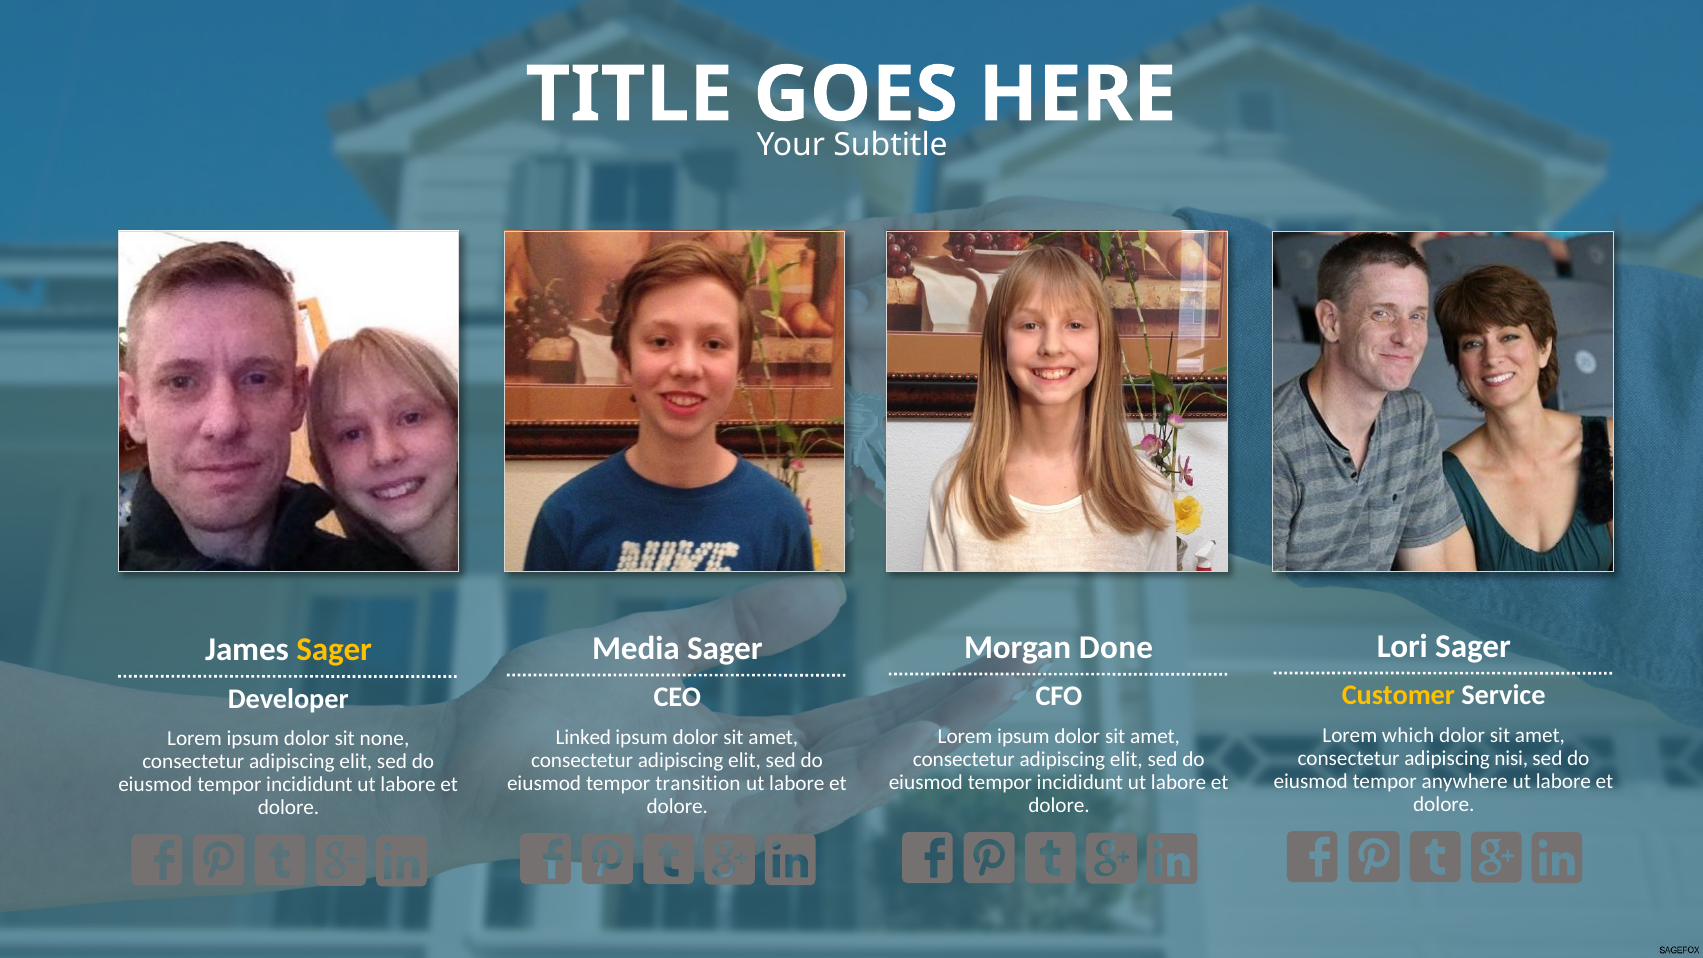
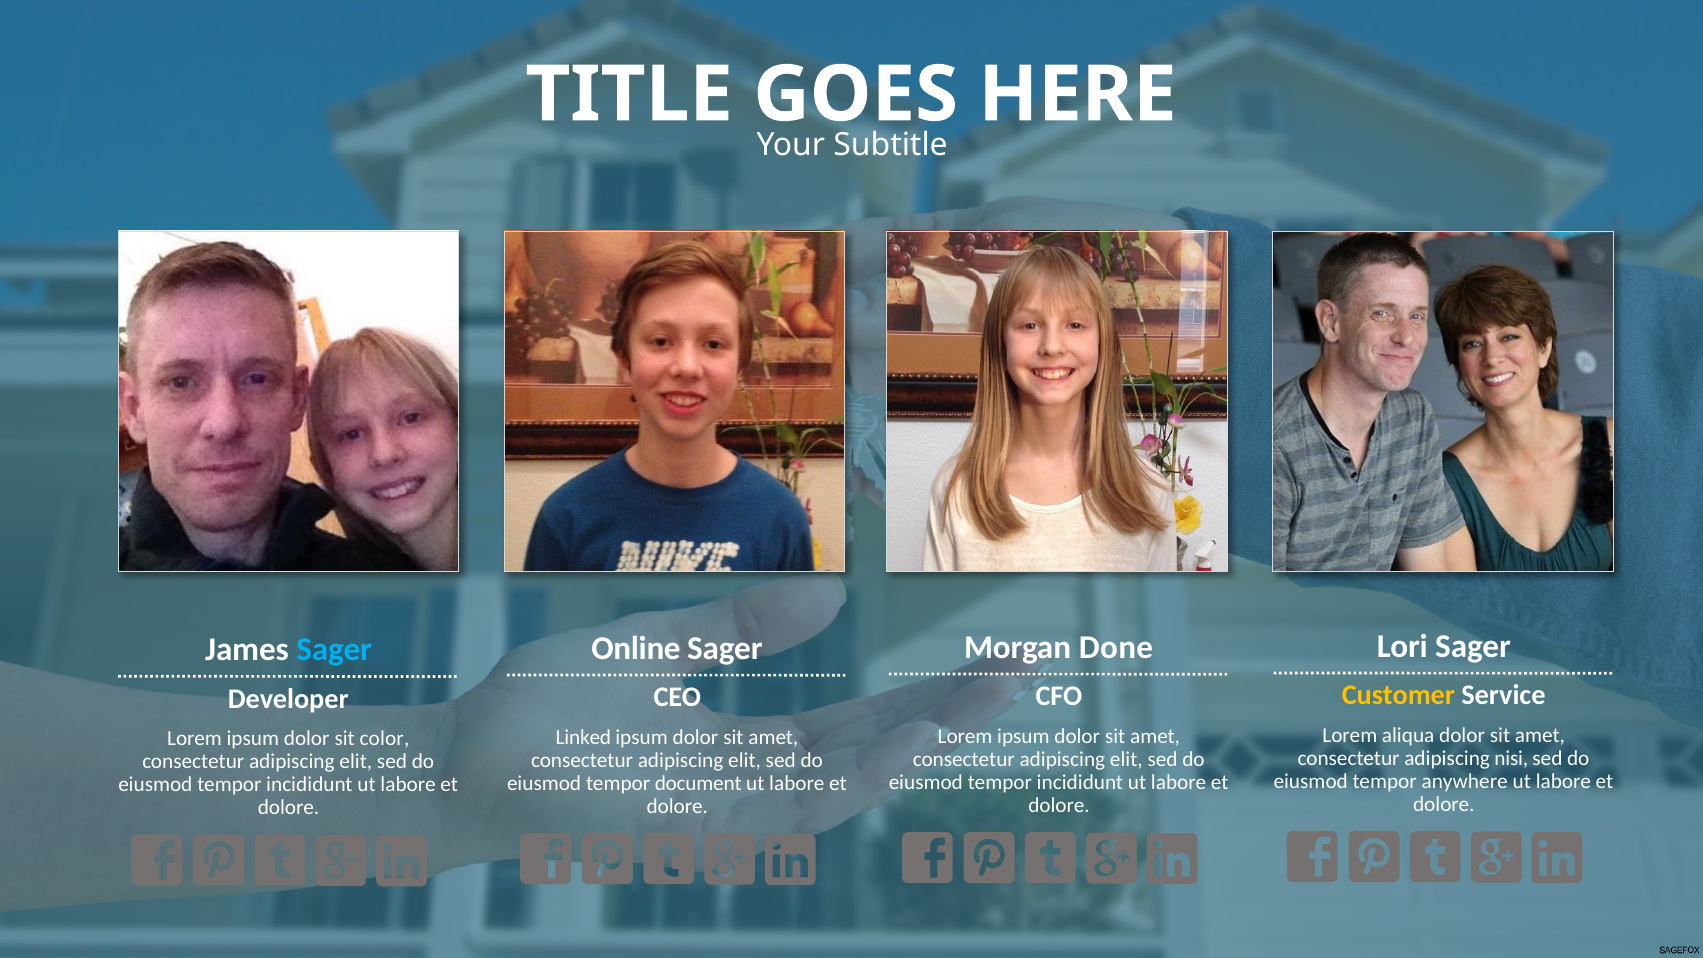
Media: Media -> Online
Sager at (334, 650) colour: yellow -> light blue
which: which -> aliqua
none: none -> color
transition: transition -> document
